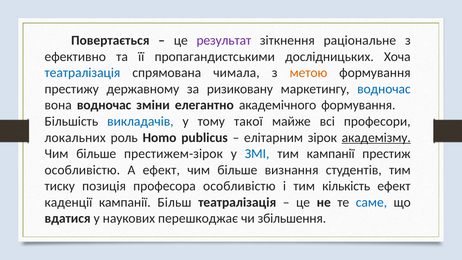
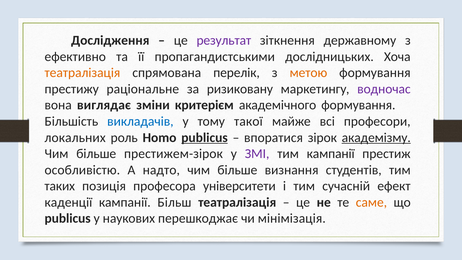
Повертається: Повертається -> Дослідження
раціональне: раціональне -> державному
театралізація at (82, 73) colour: blue -> orange
чимала: чимала -> перелік
державному: державному -> раціональне
водночас at (384, 89) colour: blue -> purple
вона водночас: водночас -> виглядає
елегантно: елегантно -> критерієм
publicus at (205, 138) underline: none -> present
елітарним: елітарним -> впоратися
ЗМІ colour: blue -> purple
А ефект: ефект -> надто
тиску: тиску -> таких
професора особливістю: особливістю -> університети
кількість: кількість -> сучасній
саме colour: blue -> orange
вдатися at (68, 218): вдатися -> publicus
збільшення: збільшення -> мінімізація
